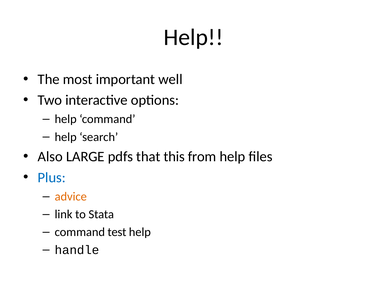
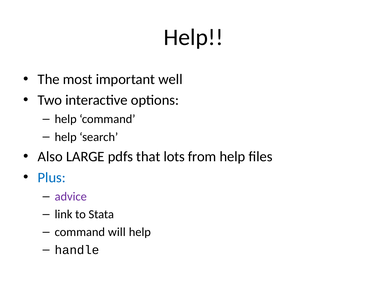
this: this -> lots
advice colour: orange -> purple
test: test -> will
